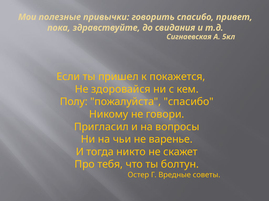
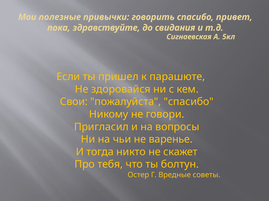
покажется: покажется -> парашюте
Полу: Полу -> Свои
